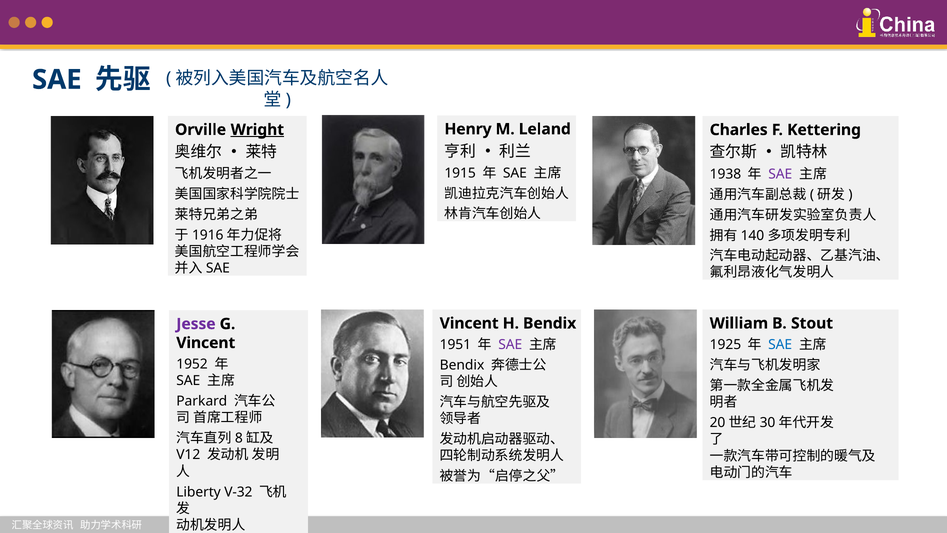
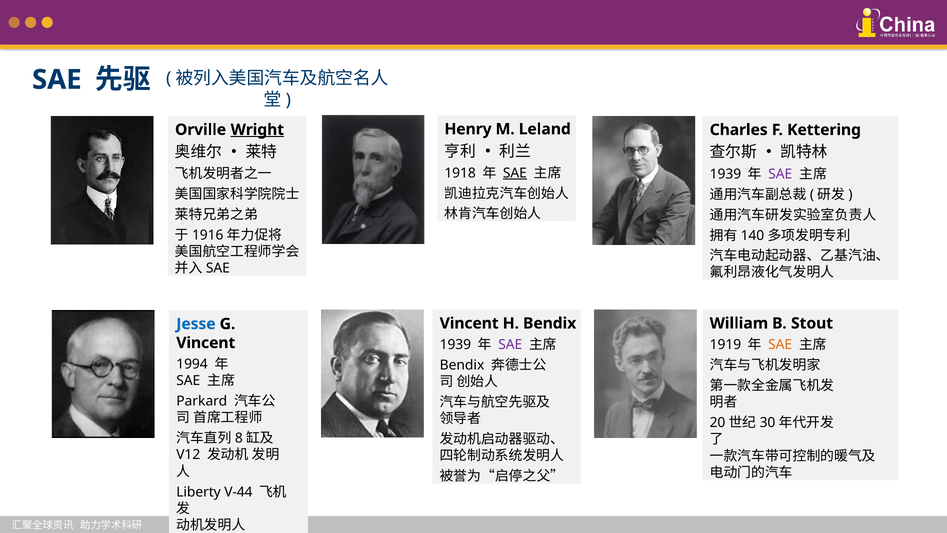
1915: 1915 -> 1918
SAE at (515, 173) underline: none -> present
1938 at (725, 174): 1938 -> 1939
Jesse colour: purple -> blue
1925: 1925 -> 1919
SAE at (780, 344) colour: blue -> orange
1951 at (455, 344): 1951 -> 1939
1952: 1952 -> 1994
V-32: V-32 -> V-44
